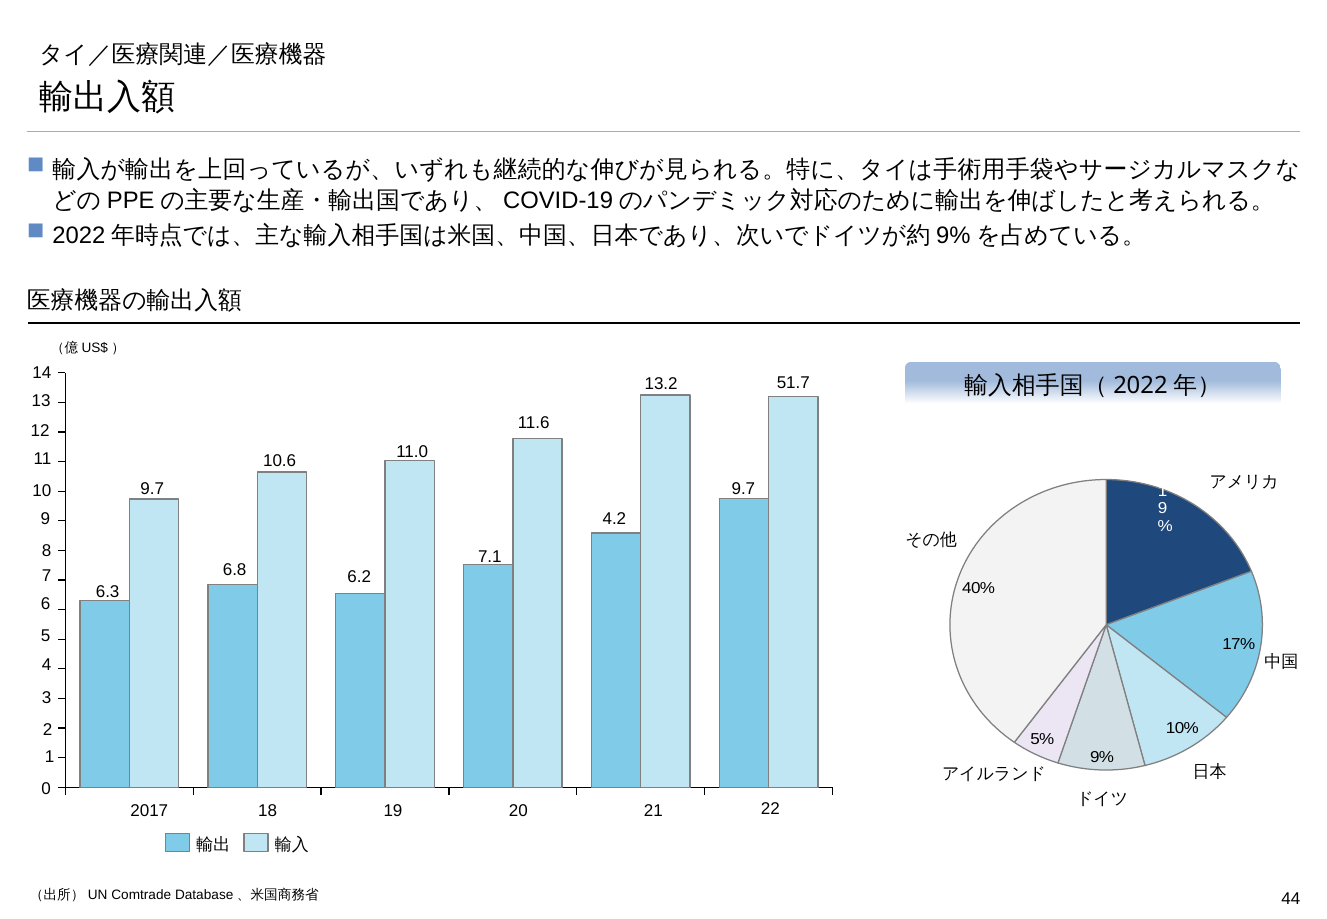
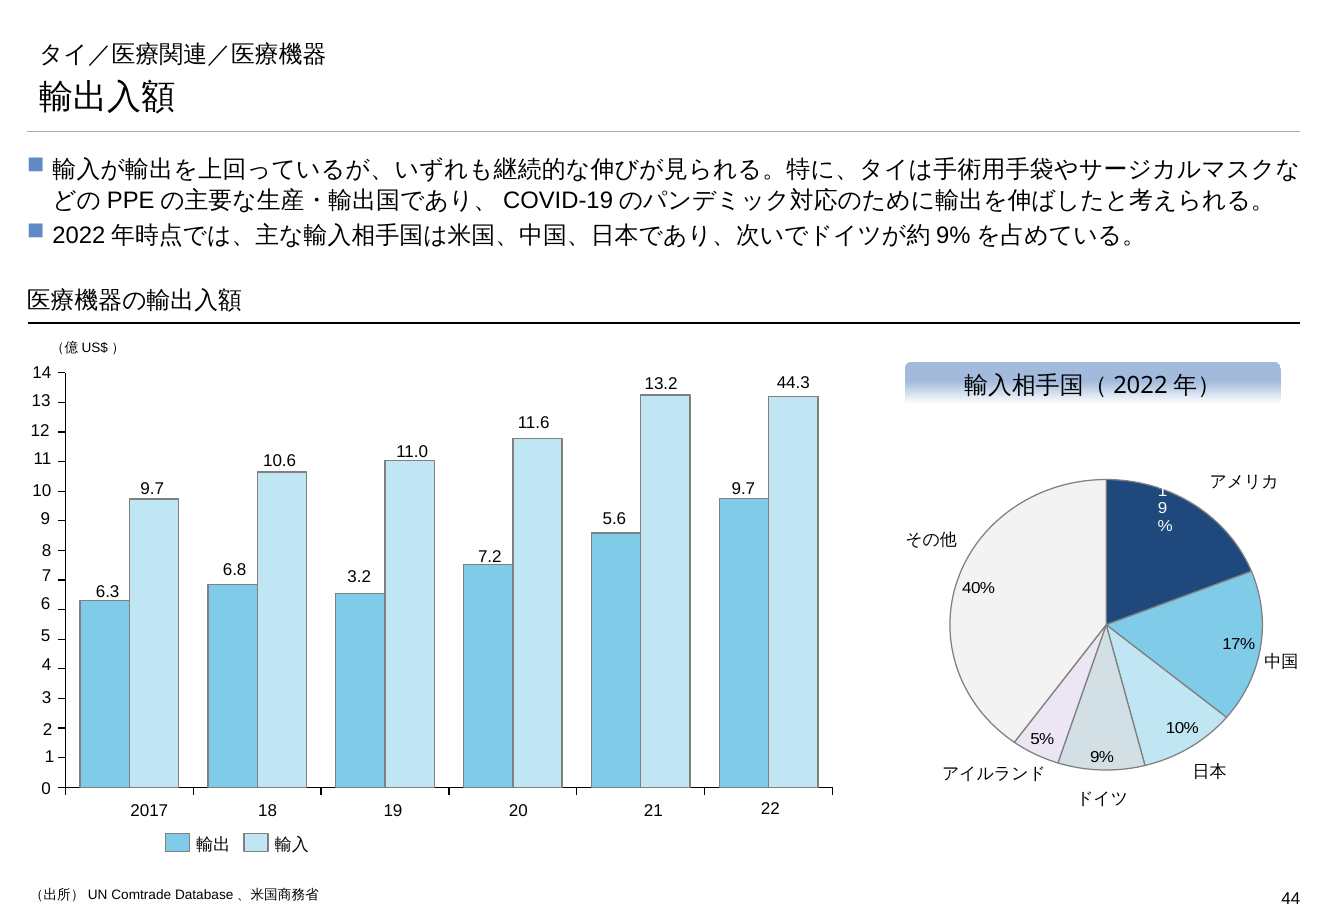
51.7: 51.7 -> 44.3
4.2: 4.2 -> 5.6
7.1: 7.1 -> 7.2
6.2: 6.2 -> 3.2
